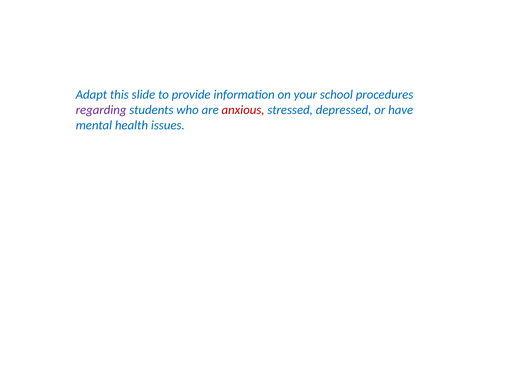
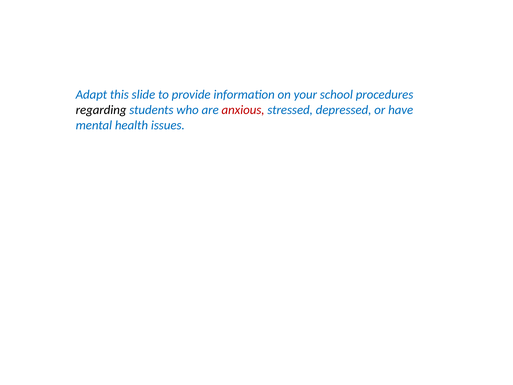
regarding colour: purple -> black
